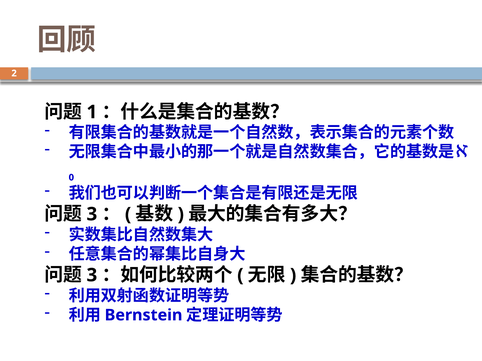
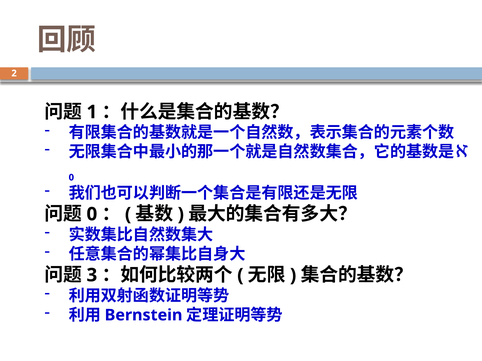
3 at (92, 214): 3 -> 0
